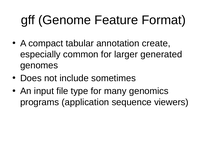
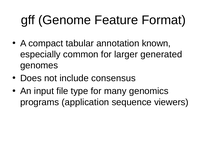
create: create -> known
sometimes: sometimes -> consensus
